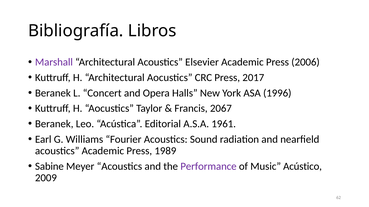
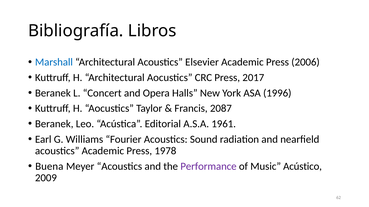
Marshall colour: purple -> blue
2067: 2067 -> 2087
1989: 1989 -> 1978
Sabine: Sabine -> Buena
